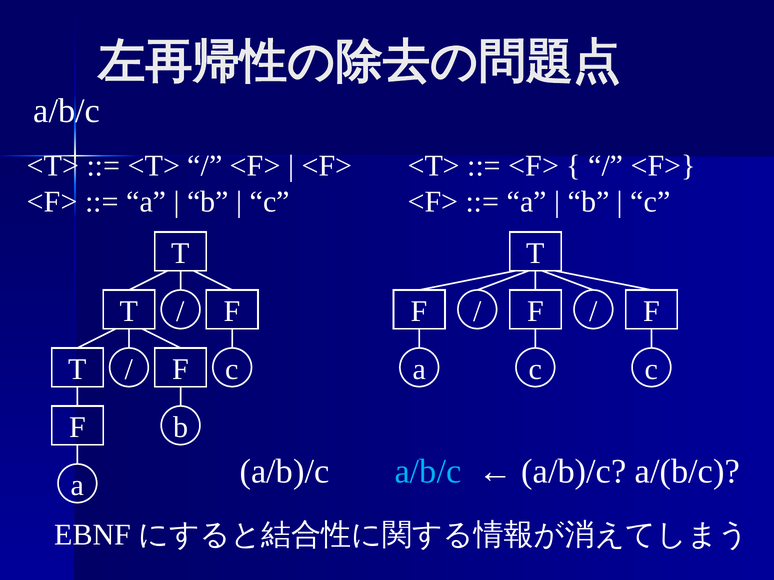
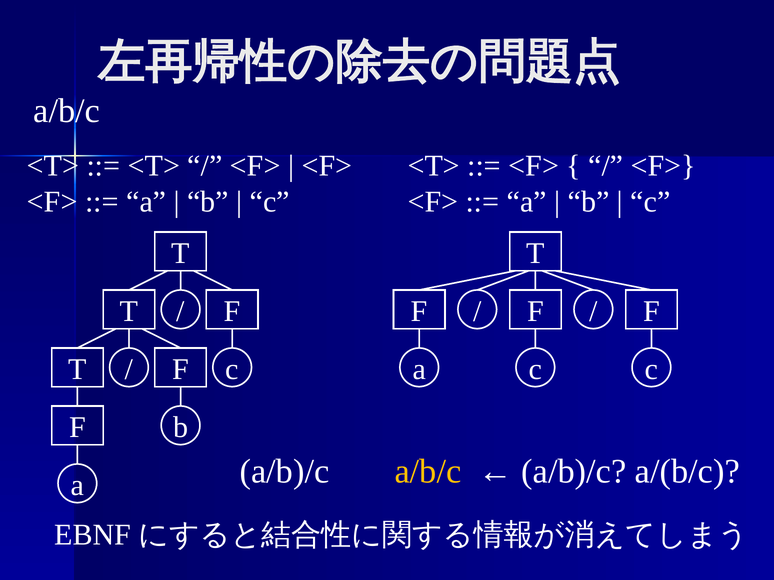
a/b/c at (428, 472) colour: light blue -> yellow
